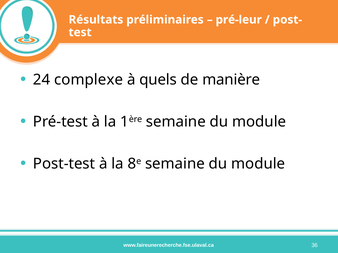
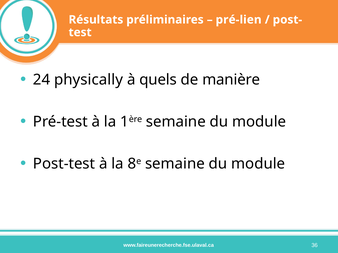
pré-leur: pré-leur -> pré-lien
complexe: complexe -> physically
